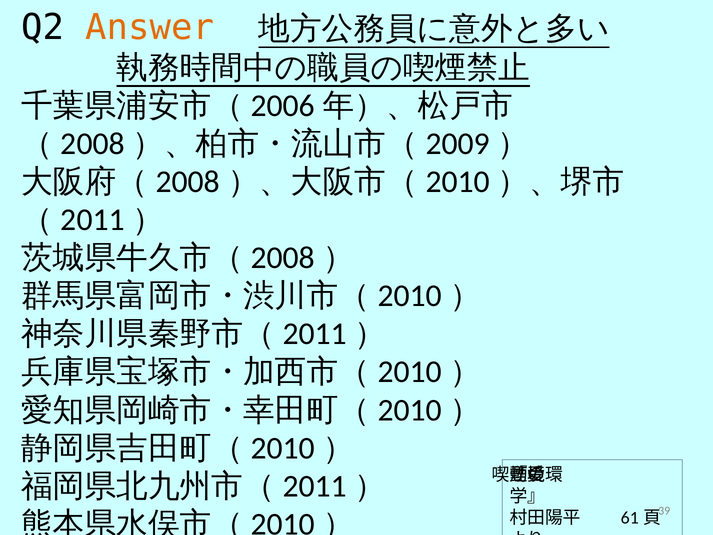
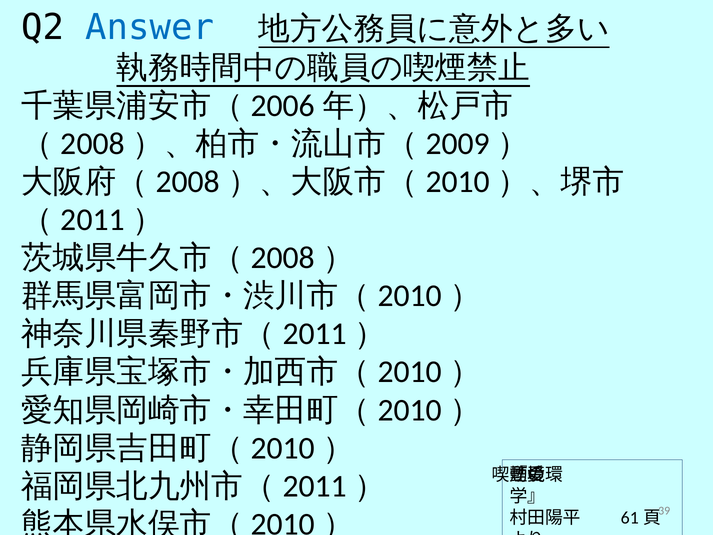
Answer colour: orange -> blue
